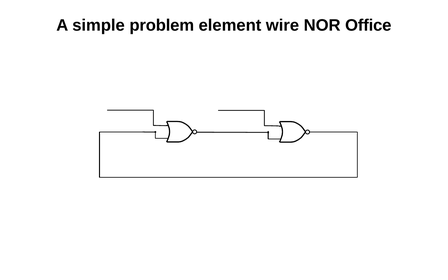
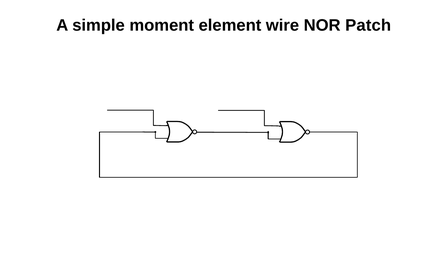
problem: problem -> moment
Office: Office -> Patch
